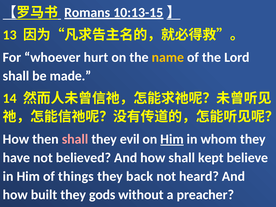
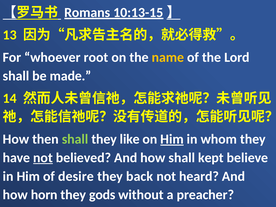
hurt: hurt -> root
shall at (75, 139) colour: pink -> light green
evil: evil -> like
not at (43, 158) underline: none -> present
things: things -> desire
built: built -> horn
